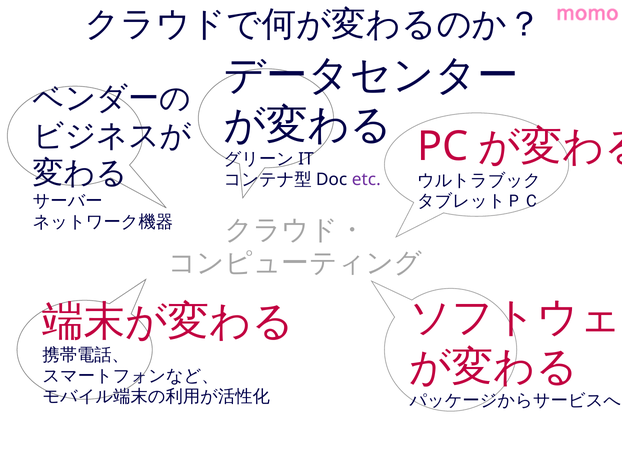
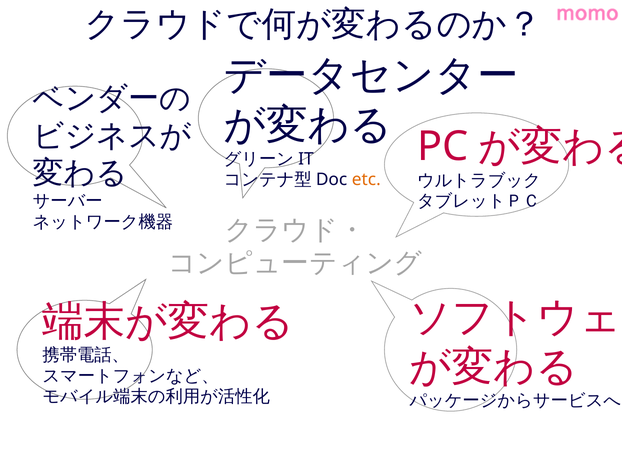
etc colour: purple -> orange
